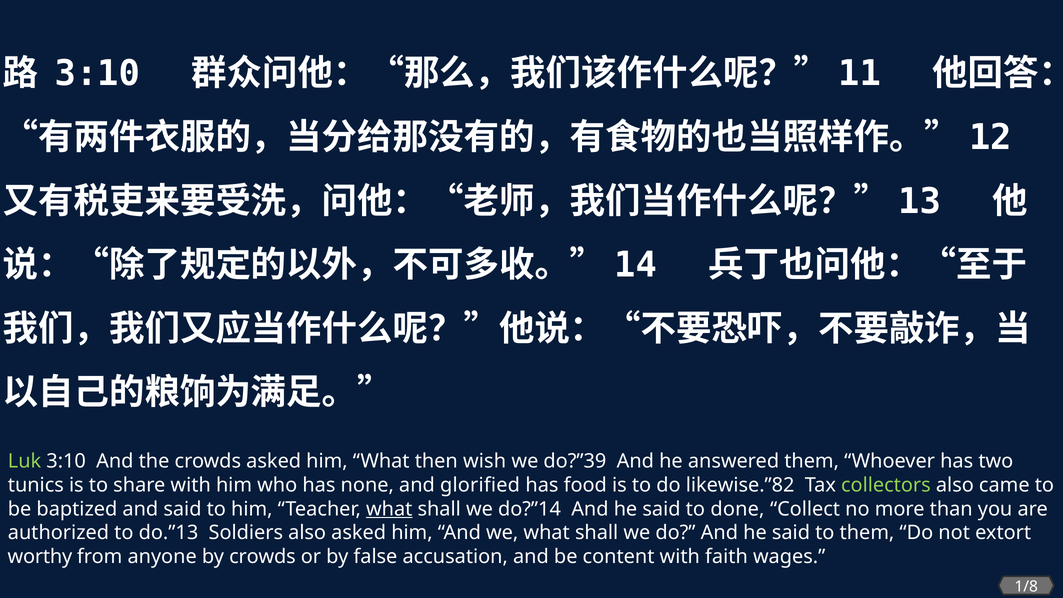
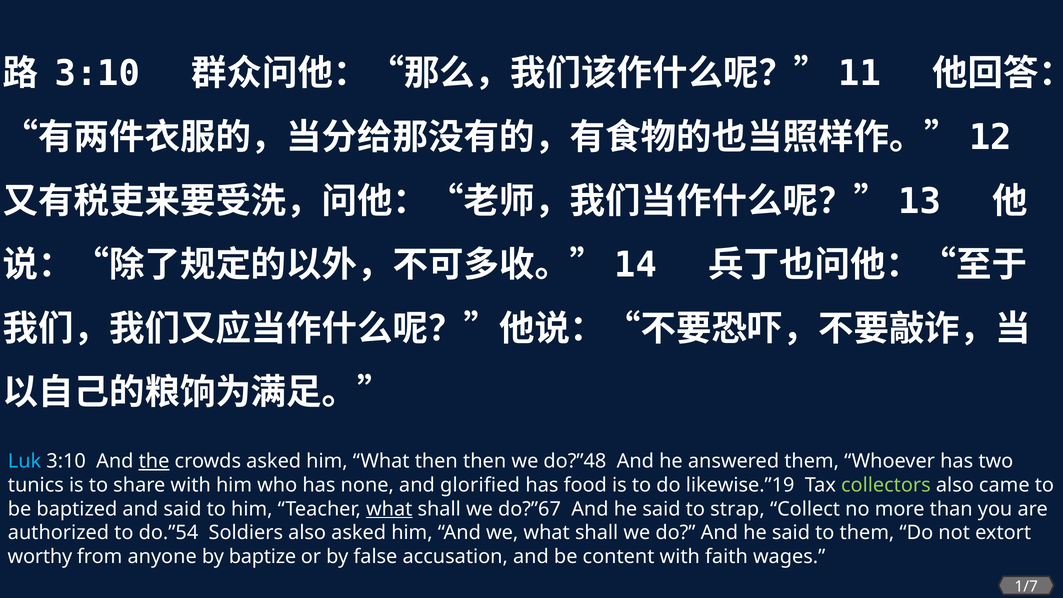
Luk colour: light green -> light blue
the underline: none -> present
then wish: wish -> then
do?”39: do?”39 -> do?”48
likewise.”82: likewise.”82 -> likewise.”19
do?”14: do?”14 -> do?”67
done: done -> strap
do.”13: do.”13 -> do.”54
by crowds: crowds -> baptize
1/8: 1/8 -> 1/7
